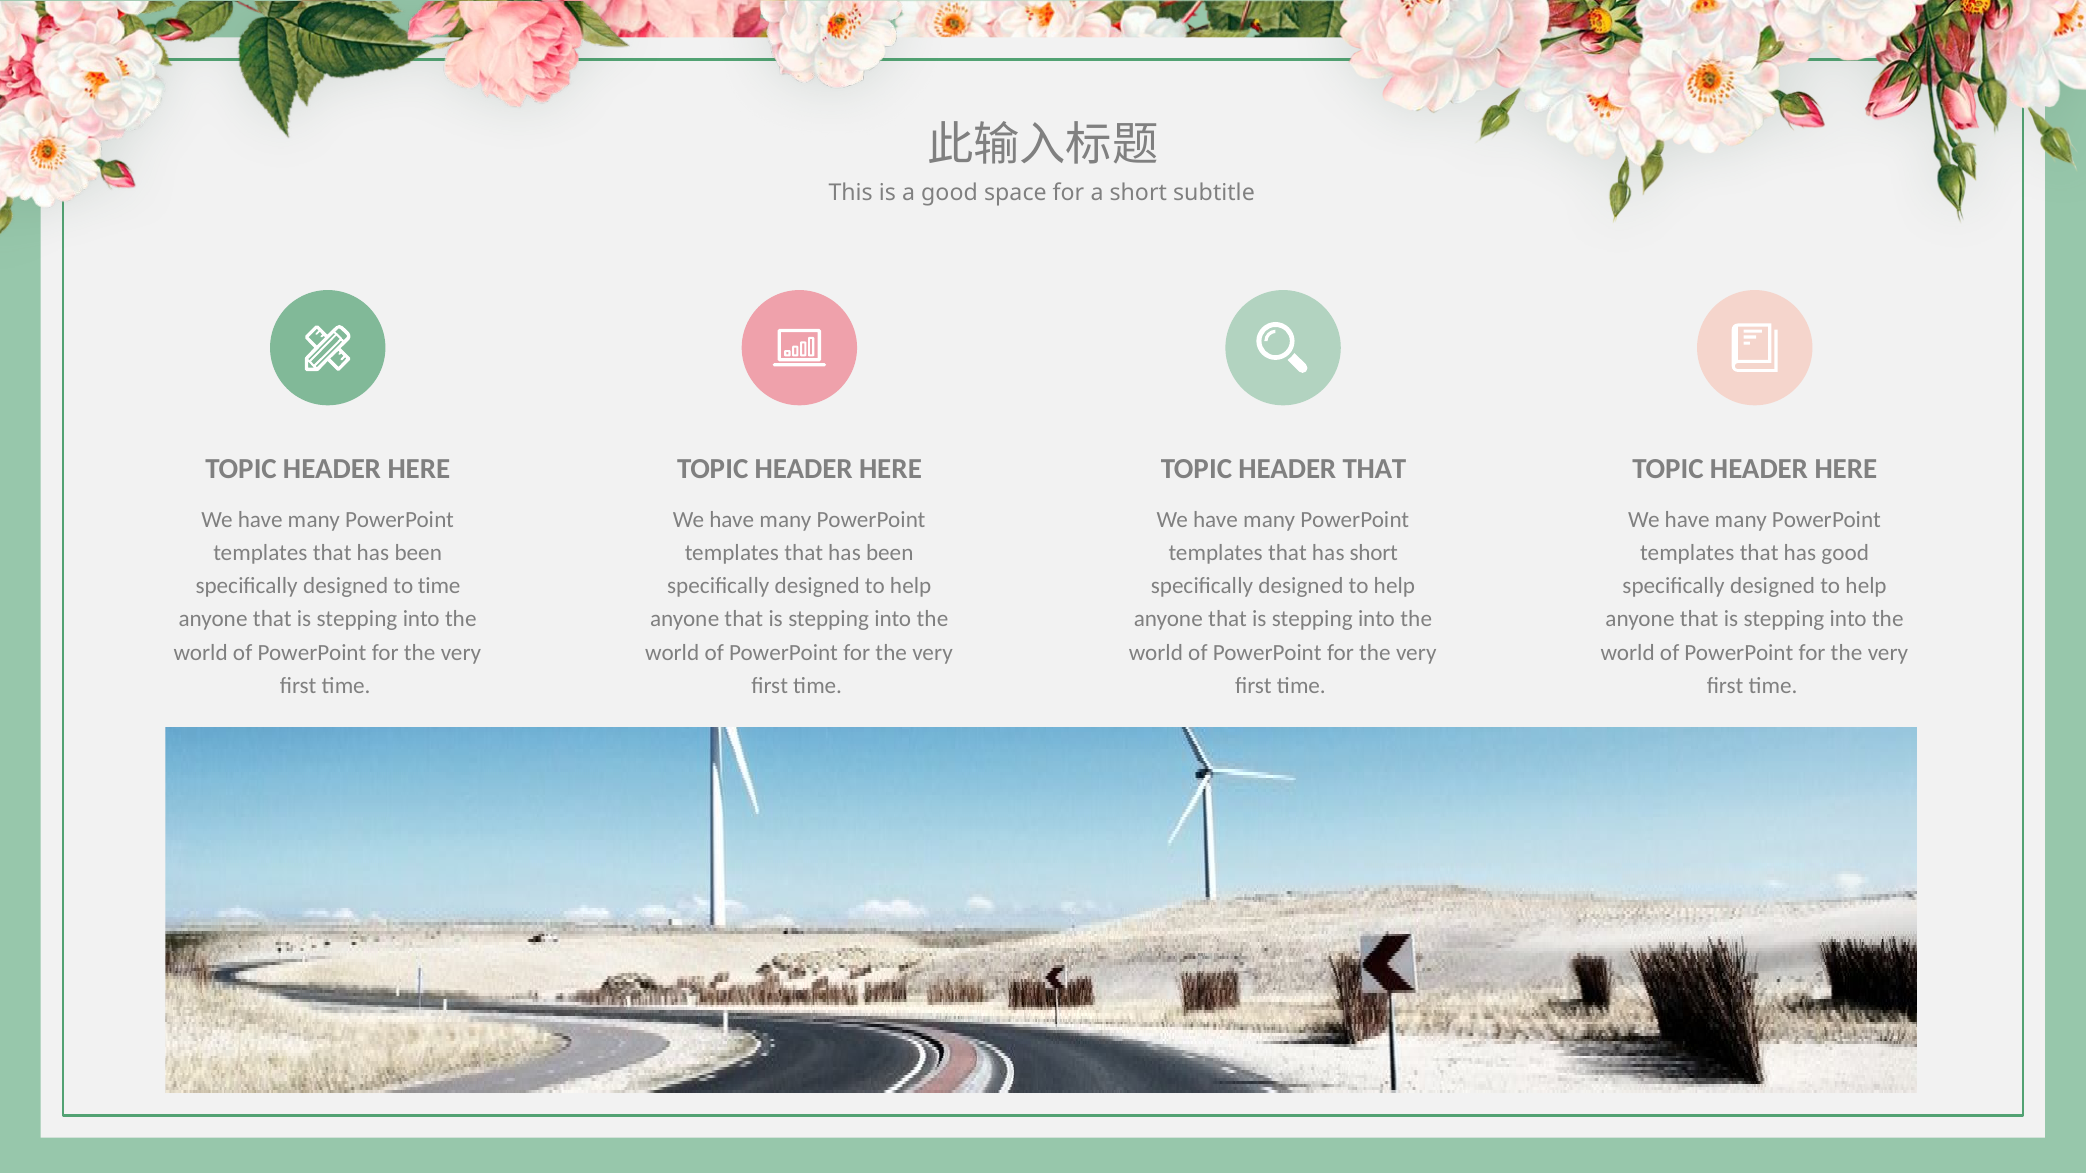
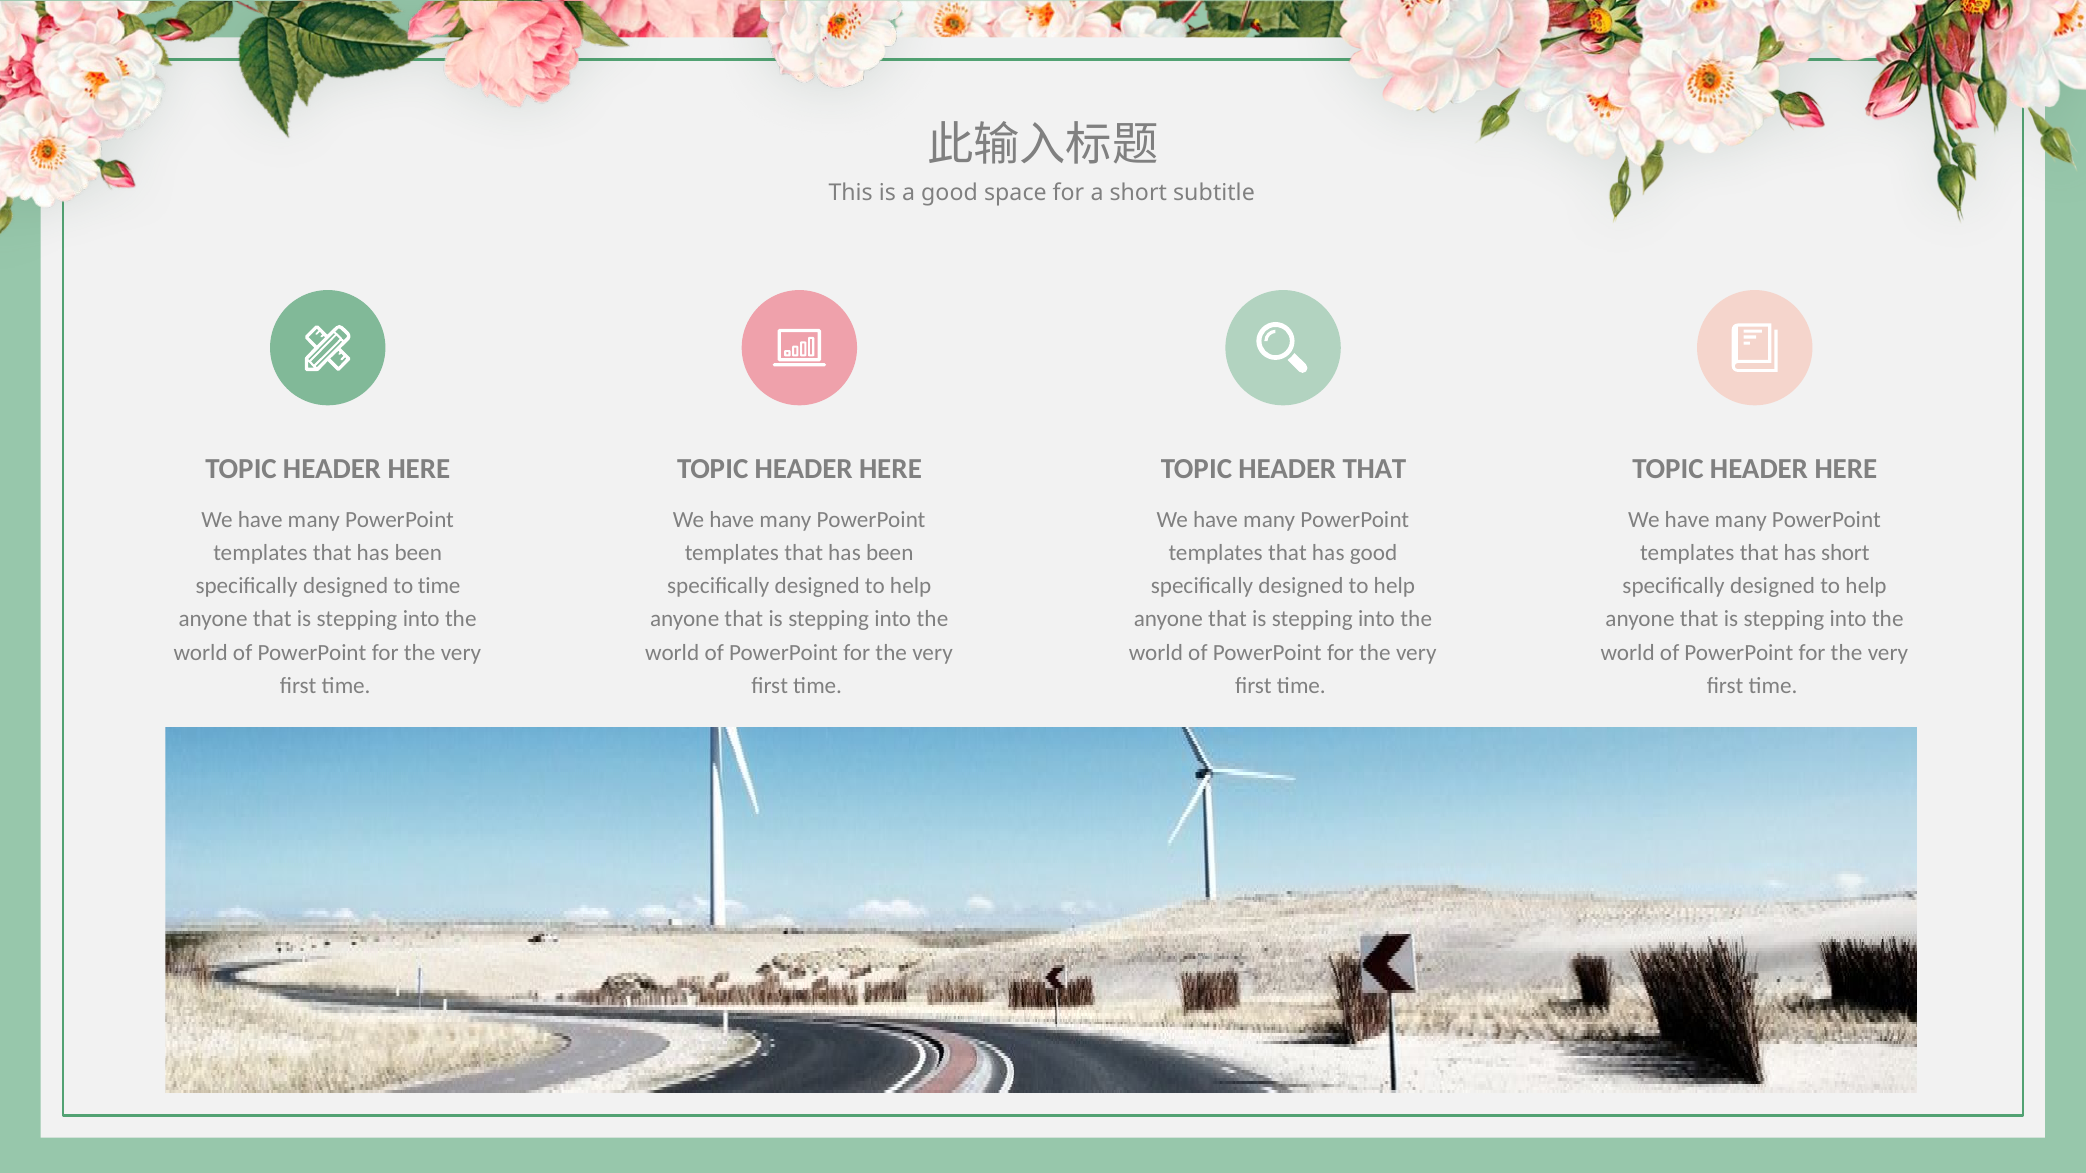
has short: short -> good
has good: good -> short
